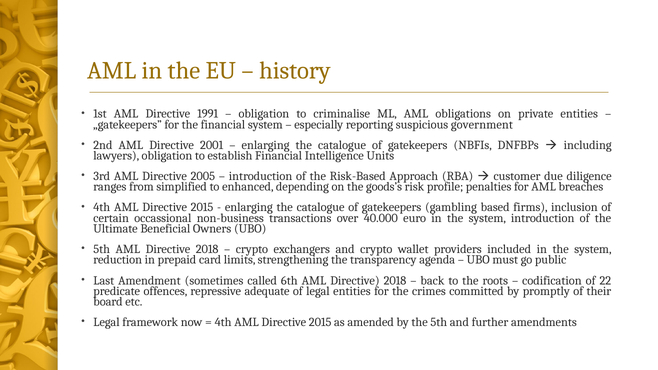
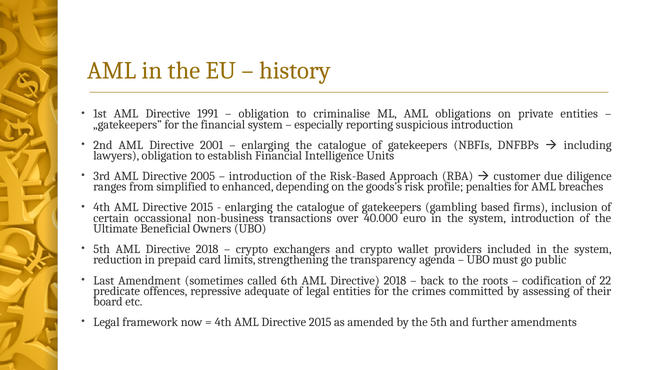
suspicious government: government -> introduction
promptly: promptly -> assessing
